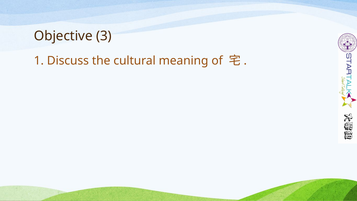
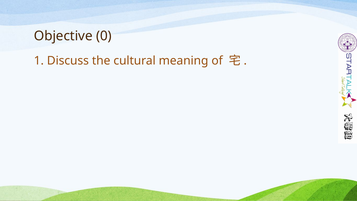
3: 3 -> 0
